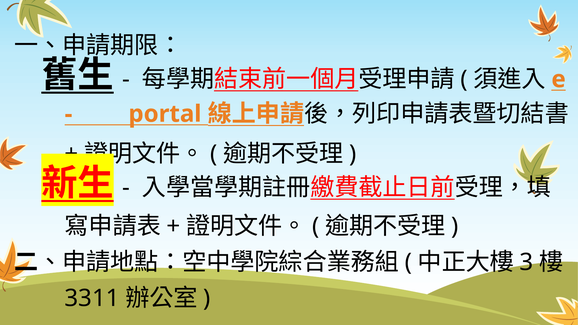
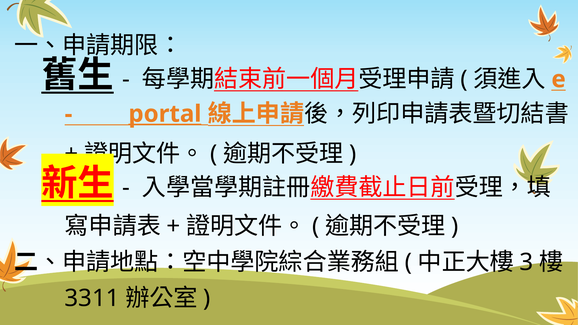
portal underline: none -> present
